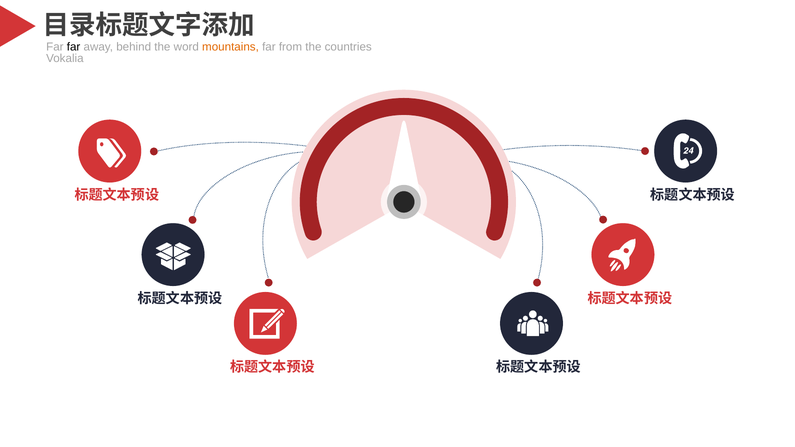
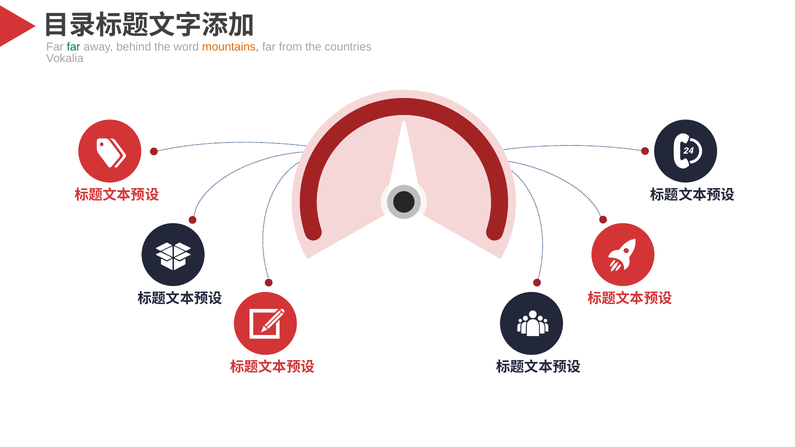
far at (74, 47) colour: black -> green
